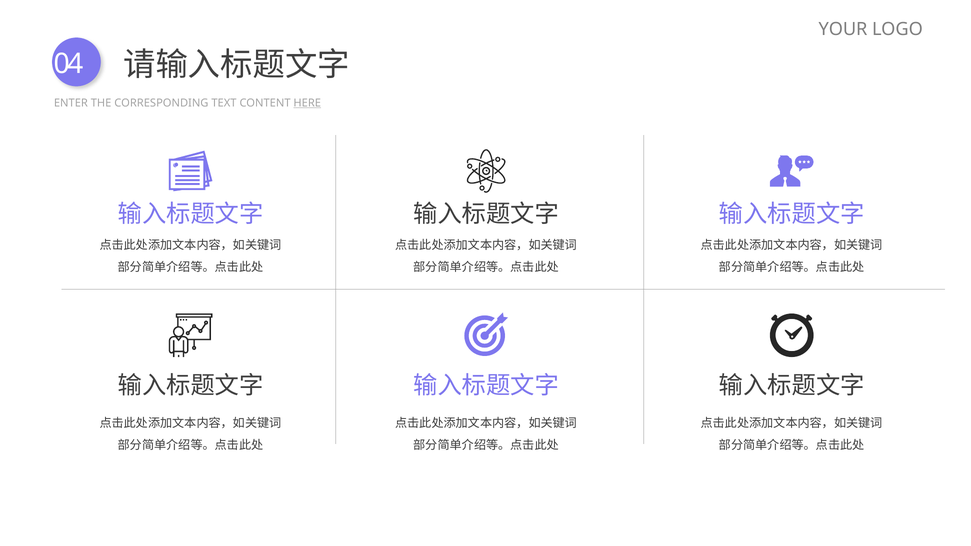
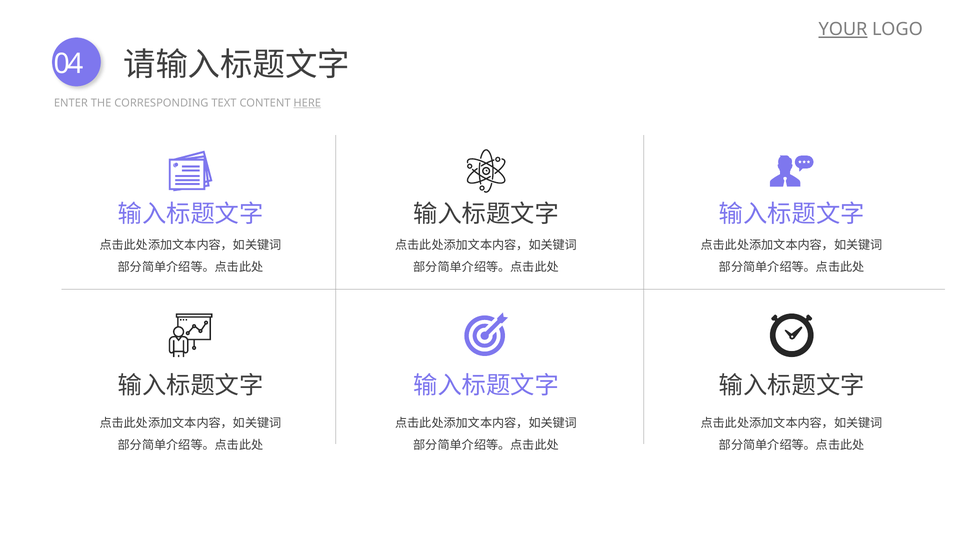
YOUR underline: none -> present
